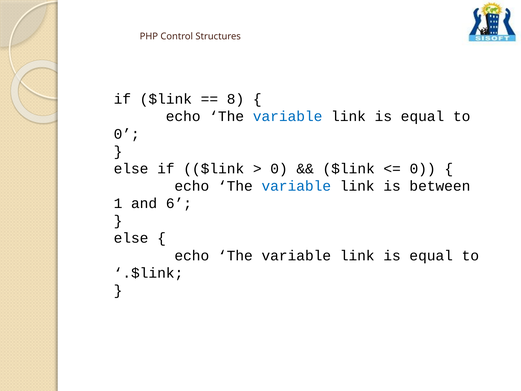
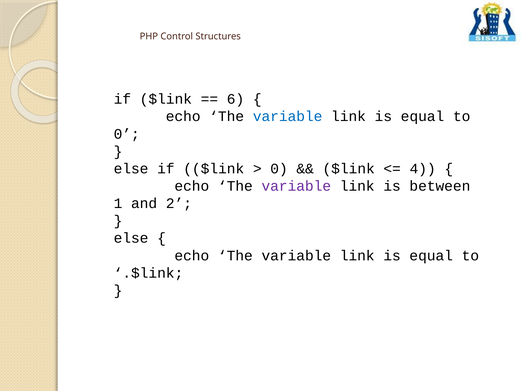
8: 8 -> 6
0 at (423, 169): 0 -> 4
variable at (296, 186) colour: blue -> purple
6: 6 -> 2
